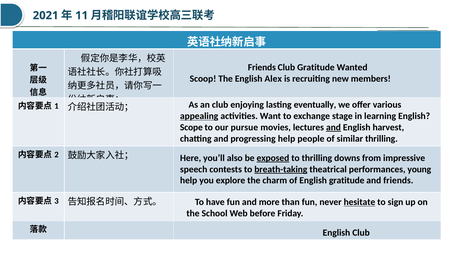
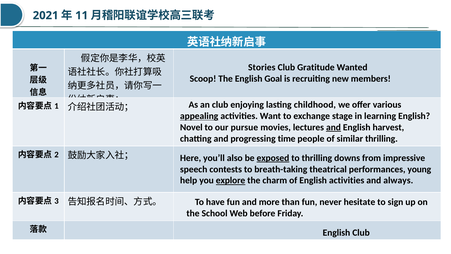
Friends at (262, 67): Friends -> Stories
Alex: Alex -> Goal
eventually: eventually -> childhood
Scope: Scope -> Novel
progressing help: help -> time
breath-taking underline: present -> none
explore underline: none -> present
English gratitude: gratitude -> activities
and friends: friends -> always
hesitate underline: present -> none
